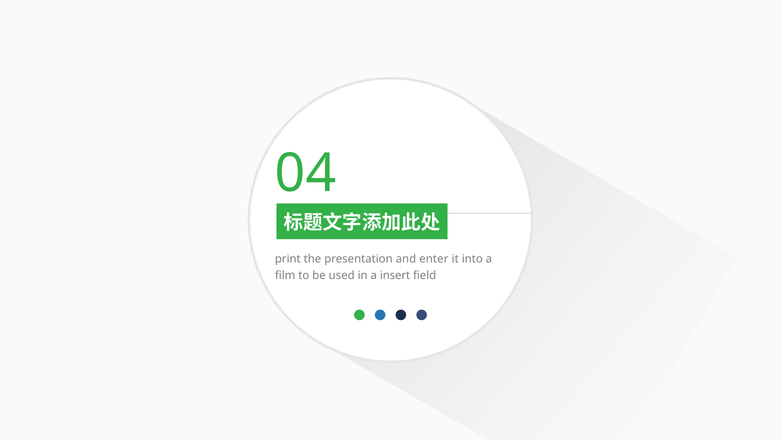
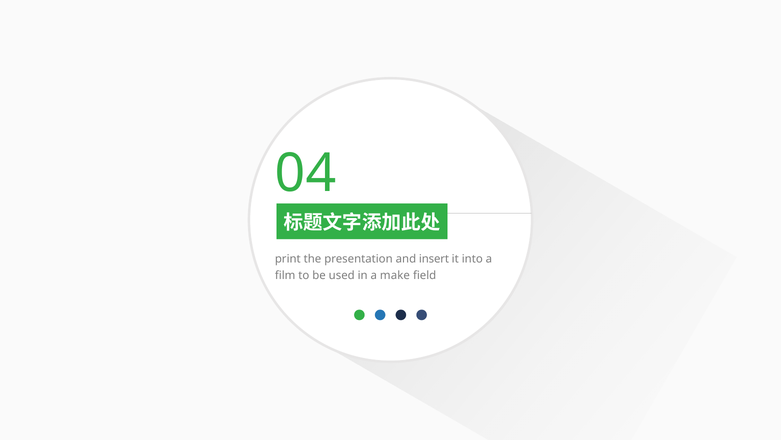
enter: enter -> insert
insert: insert -> make
